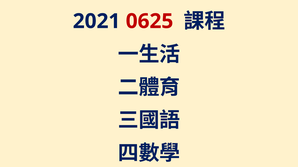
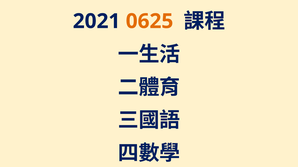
0625 colour: red -> orange
